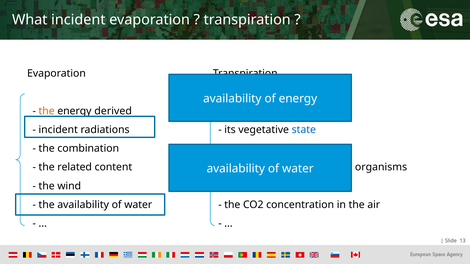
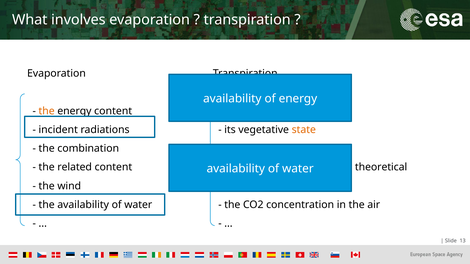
What incident: incident -> involves
energy derived: derived -> content
state colour: blue -> orange
organisms: organisms -> theoretical
